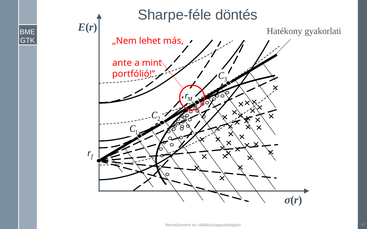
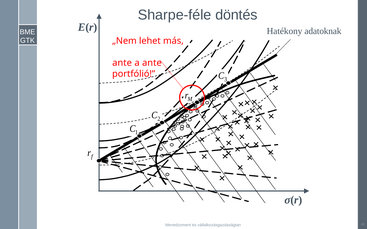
gyakorlati: gyakorlati -> adatoknak
a mint: mint -> ante
